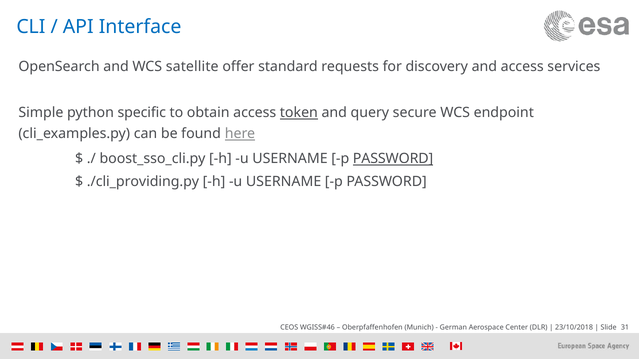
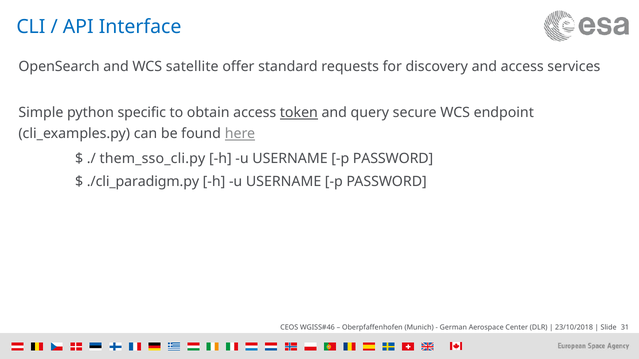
boost_sso_cli.py: boost_sso_cli.py -> them_sso_cli.py
PASSWORD at (393, 159) underline: present -> none
./cli_providing.py: ./cli_providing.py -> ./cli_paradigm.py
